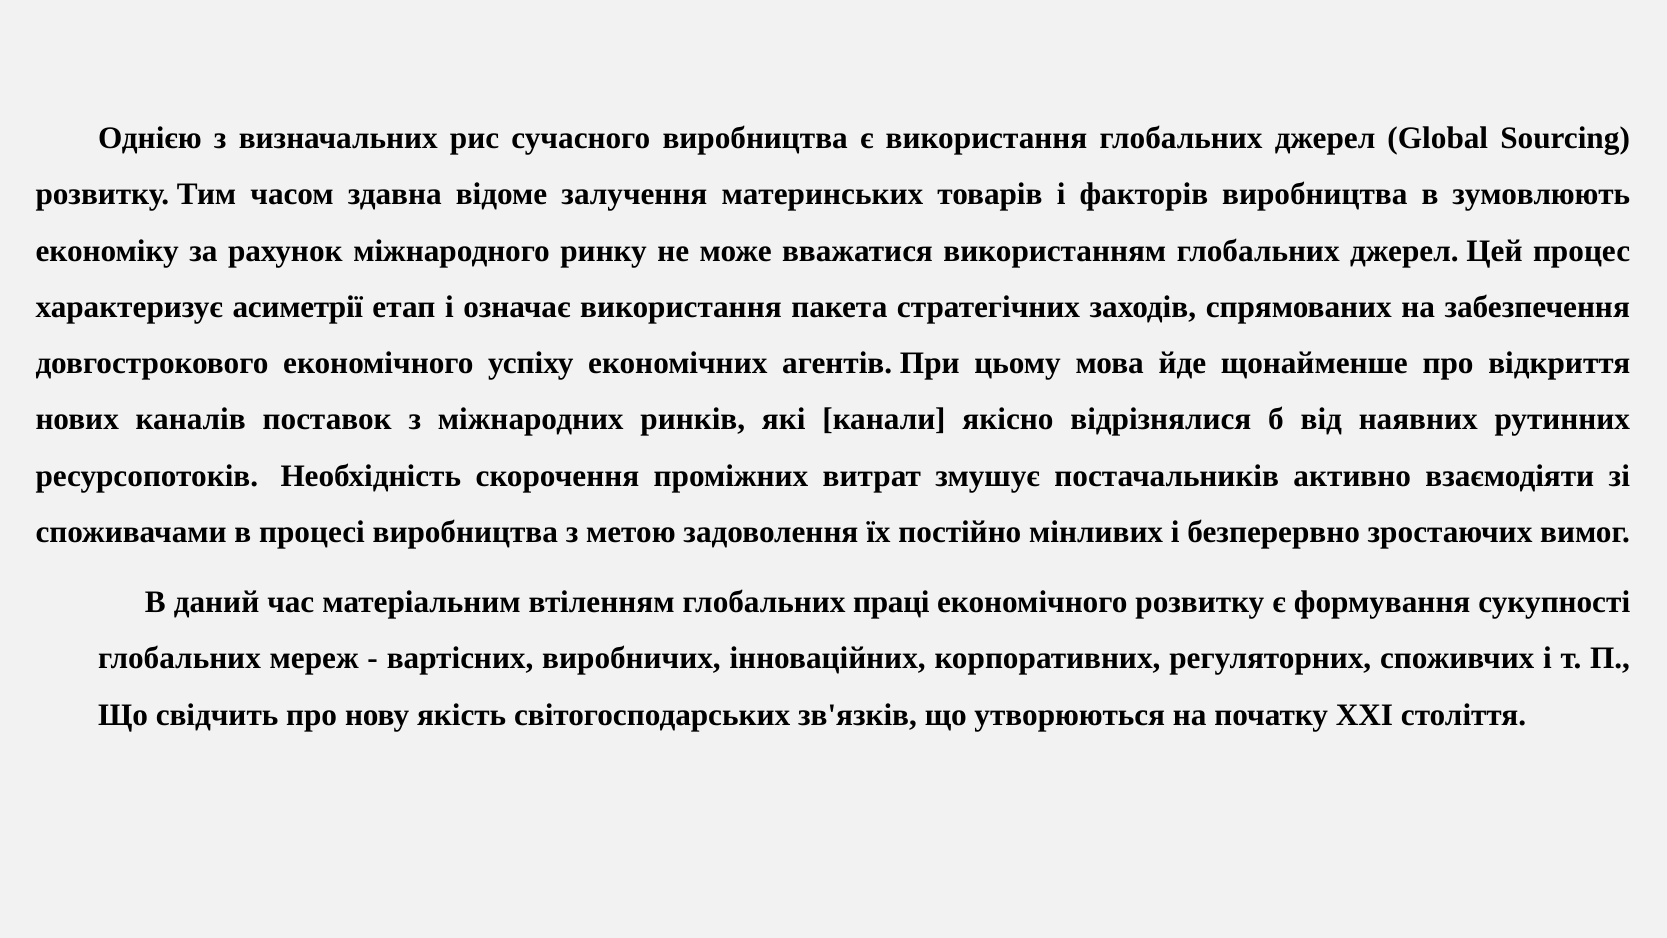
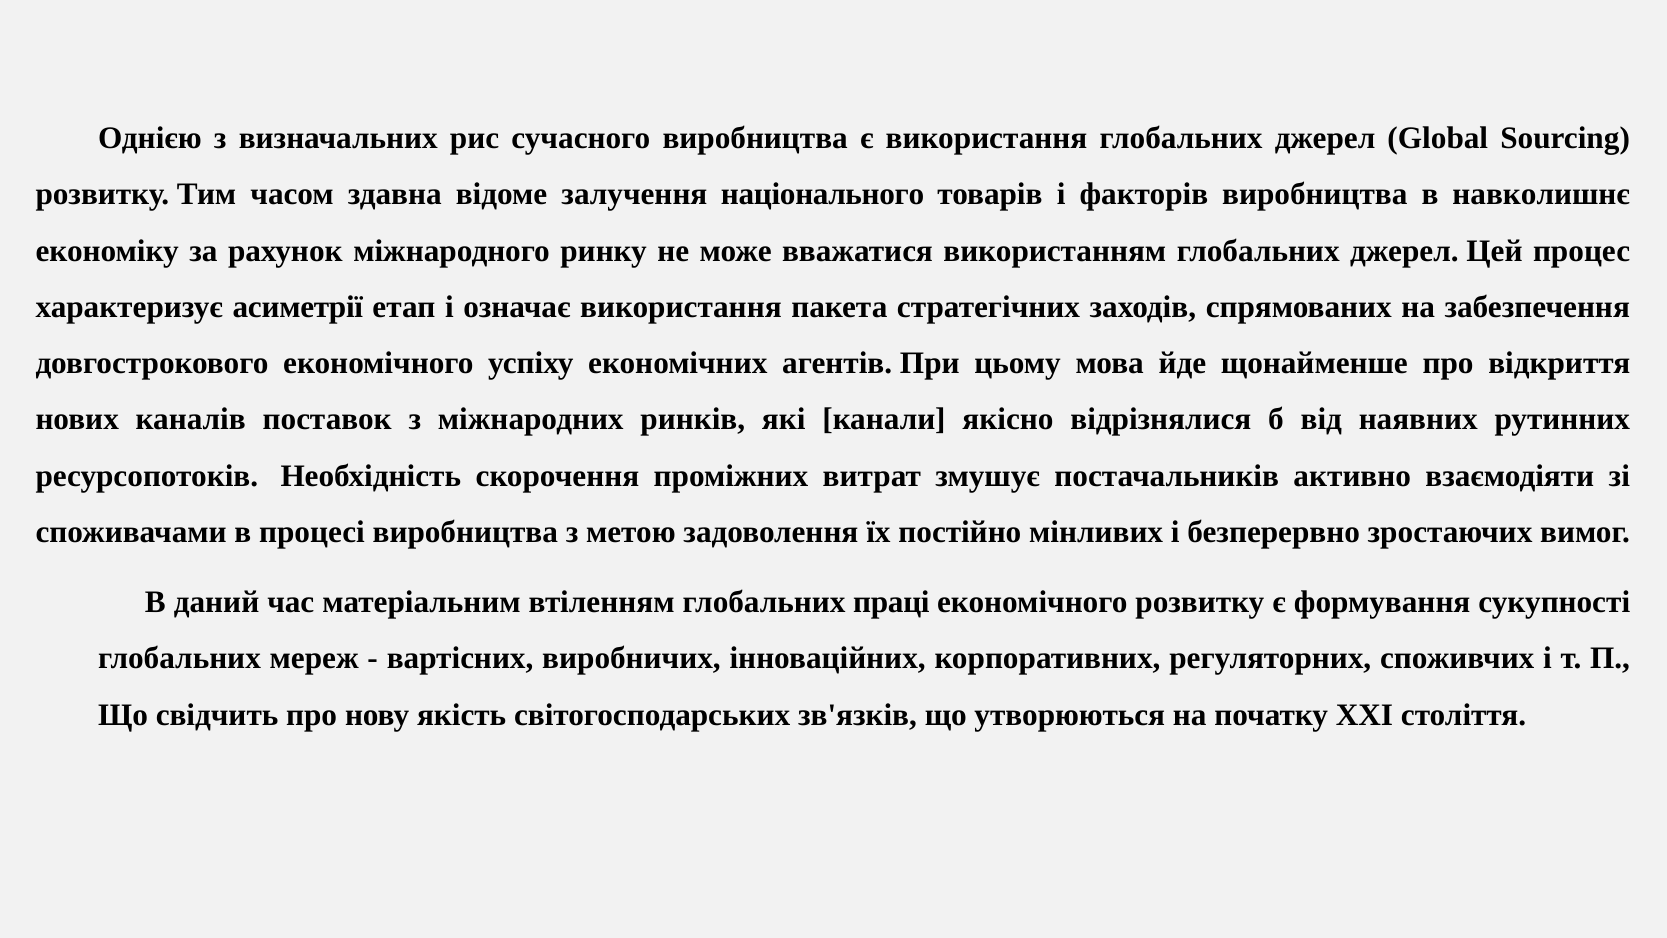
материнських: материнських -> національного
зумовлюють: зумовлюють -> навколишнє
